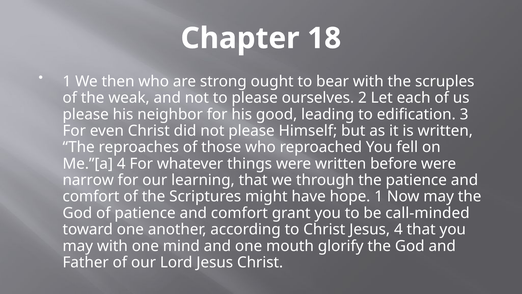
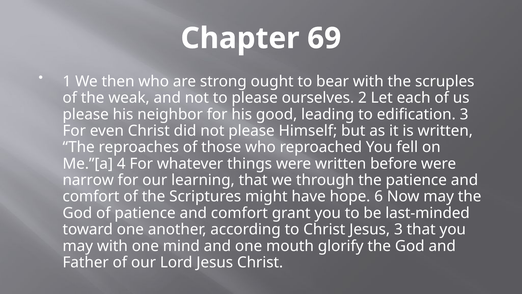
18: 18 -> 69
hope 1: 1 -> 6
call-minded: call-minded -> last-minded
Jesus 4: 4 -> 3
